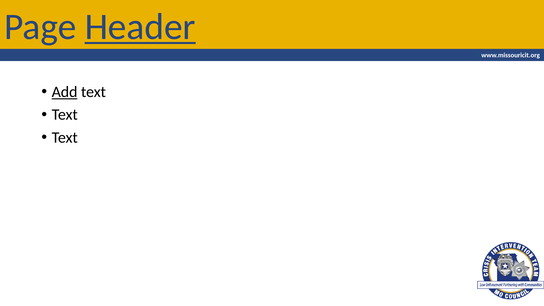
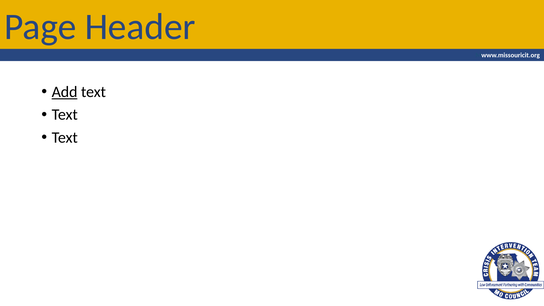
Header underline: present -> none
